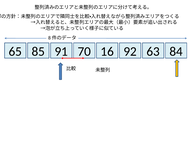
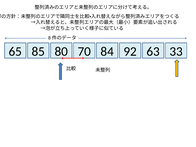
91: 91 -> 80
16: 16 -> 84
84: 84 -> 33
